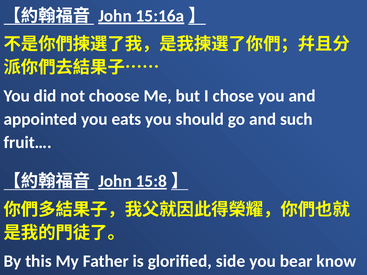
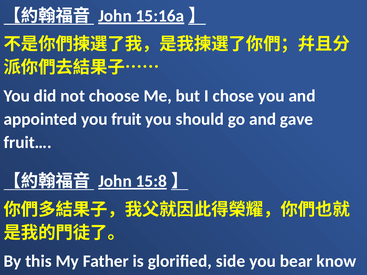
you eats: eats -> fruit
such: such -> gave
